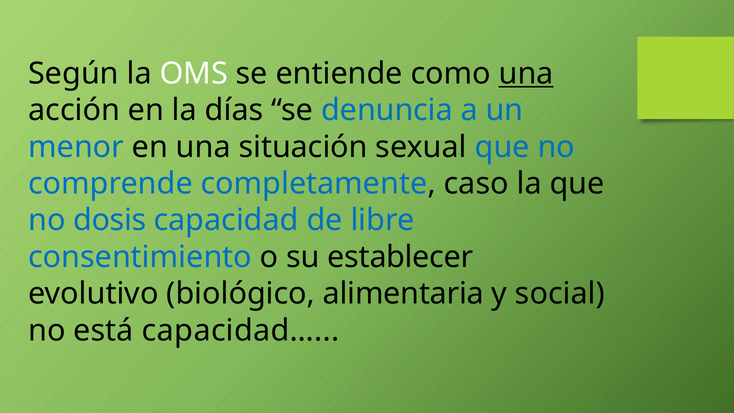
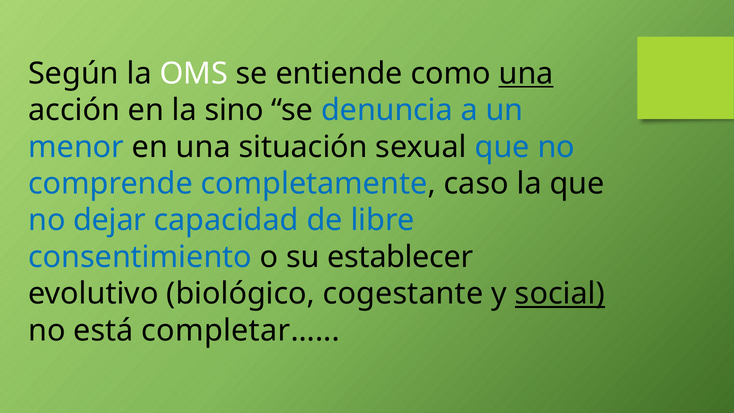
días: días -> sino
dosis: dosis -> dejar
alimentaria: alimentaria -> cogestante
social underline: none -> present
capacidad…: capacidad… -> completar…
